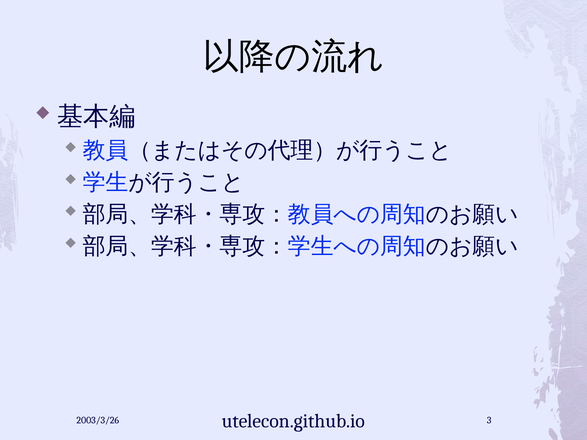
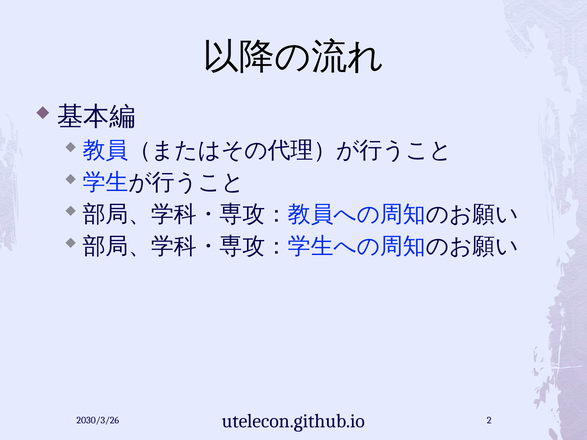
2003/3/26: 2003/3/26 -> 2030/3/26
3: 3 -> 2
